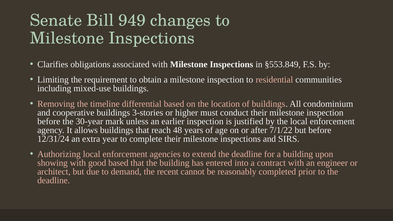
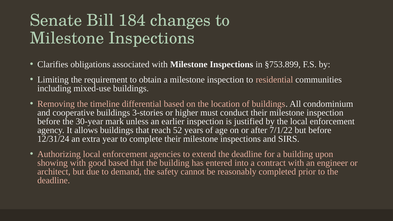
949: 949 -> 184
§553.849: §553.849 -> §753.899
48: 48 -> 52
recent: recent -> safety
